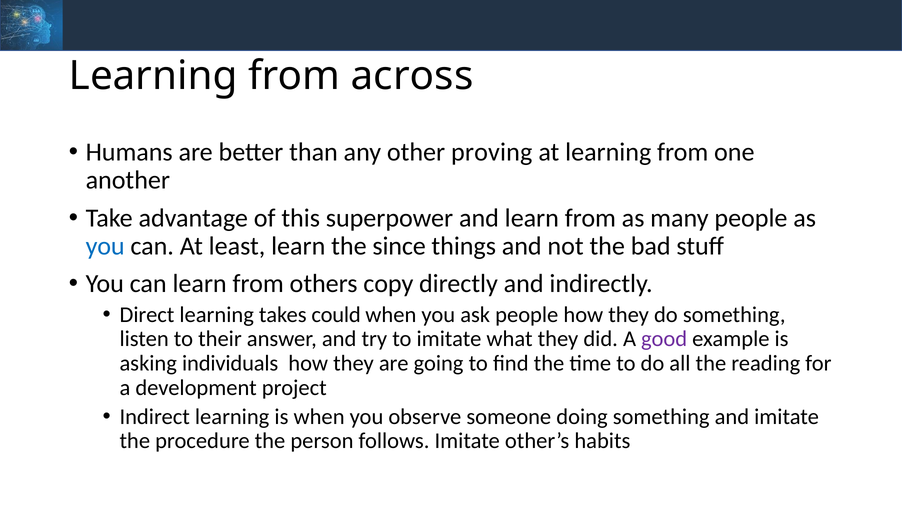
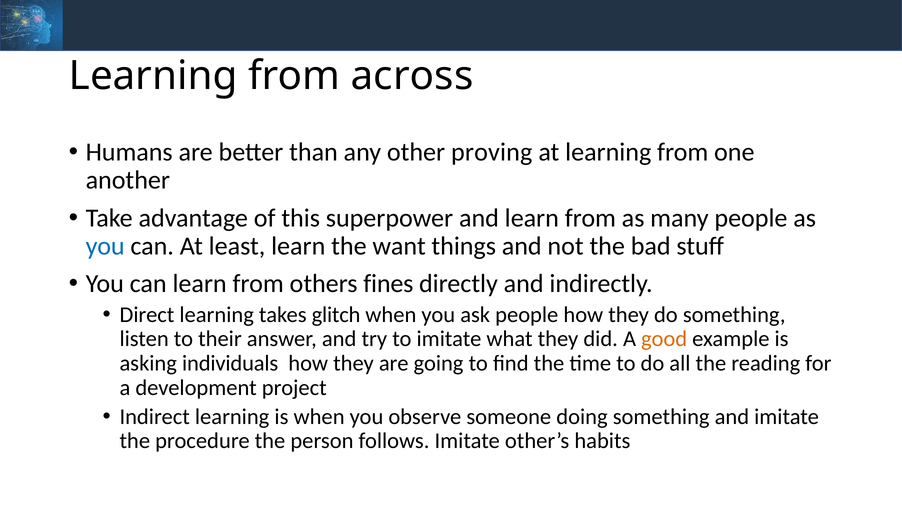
since: since -> want
copy: copy -> fines
could: could -> glitch
good colour: purple -> orange
